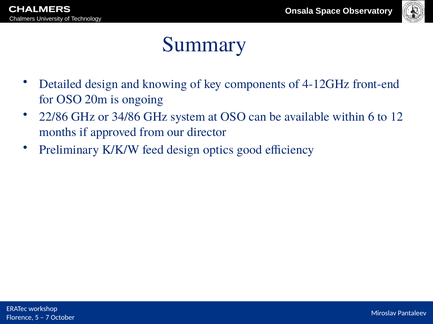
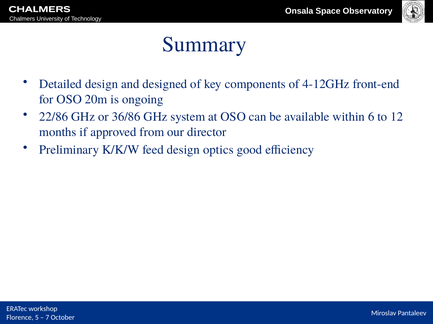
knowing: knowing -> designed
34/86: 34/86 -> 36/86
